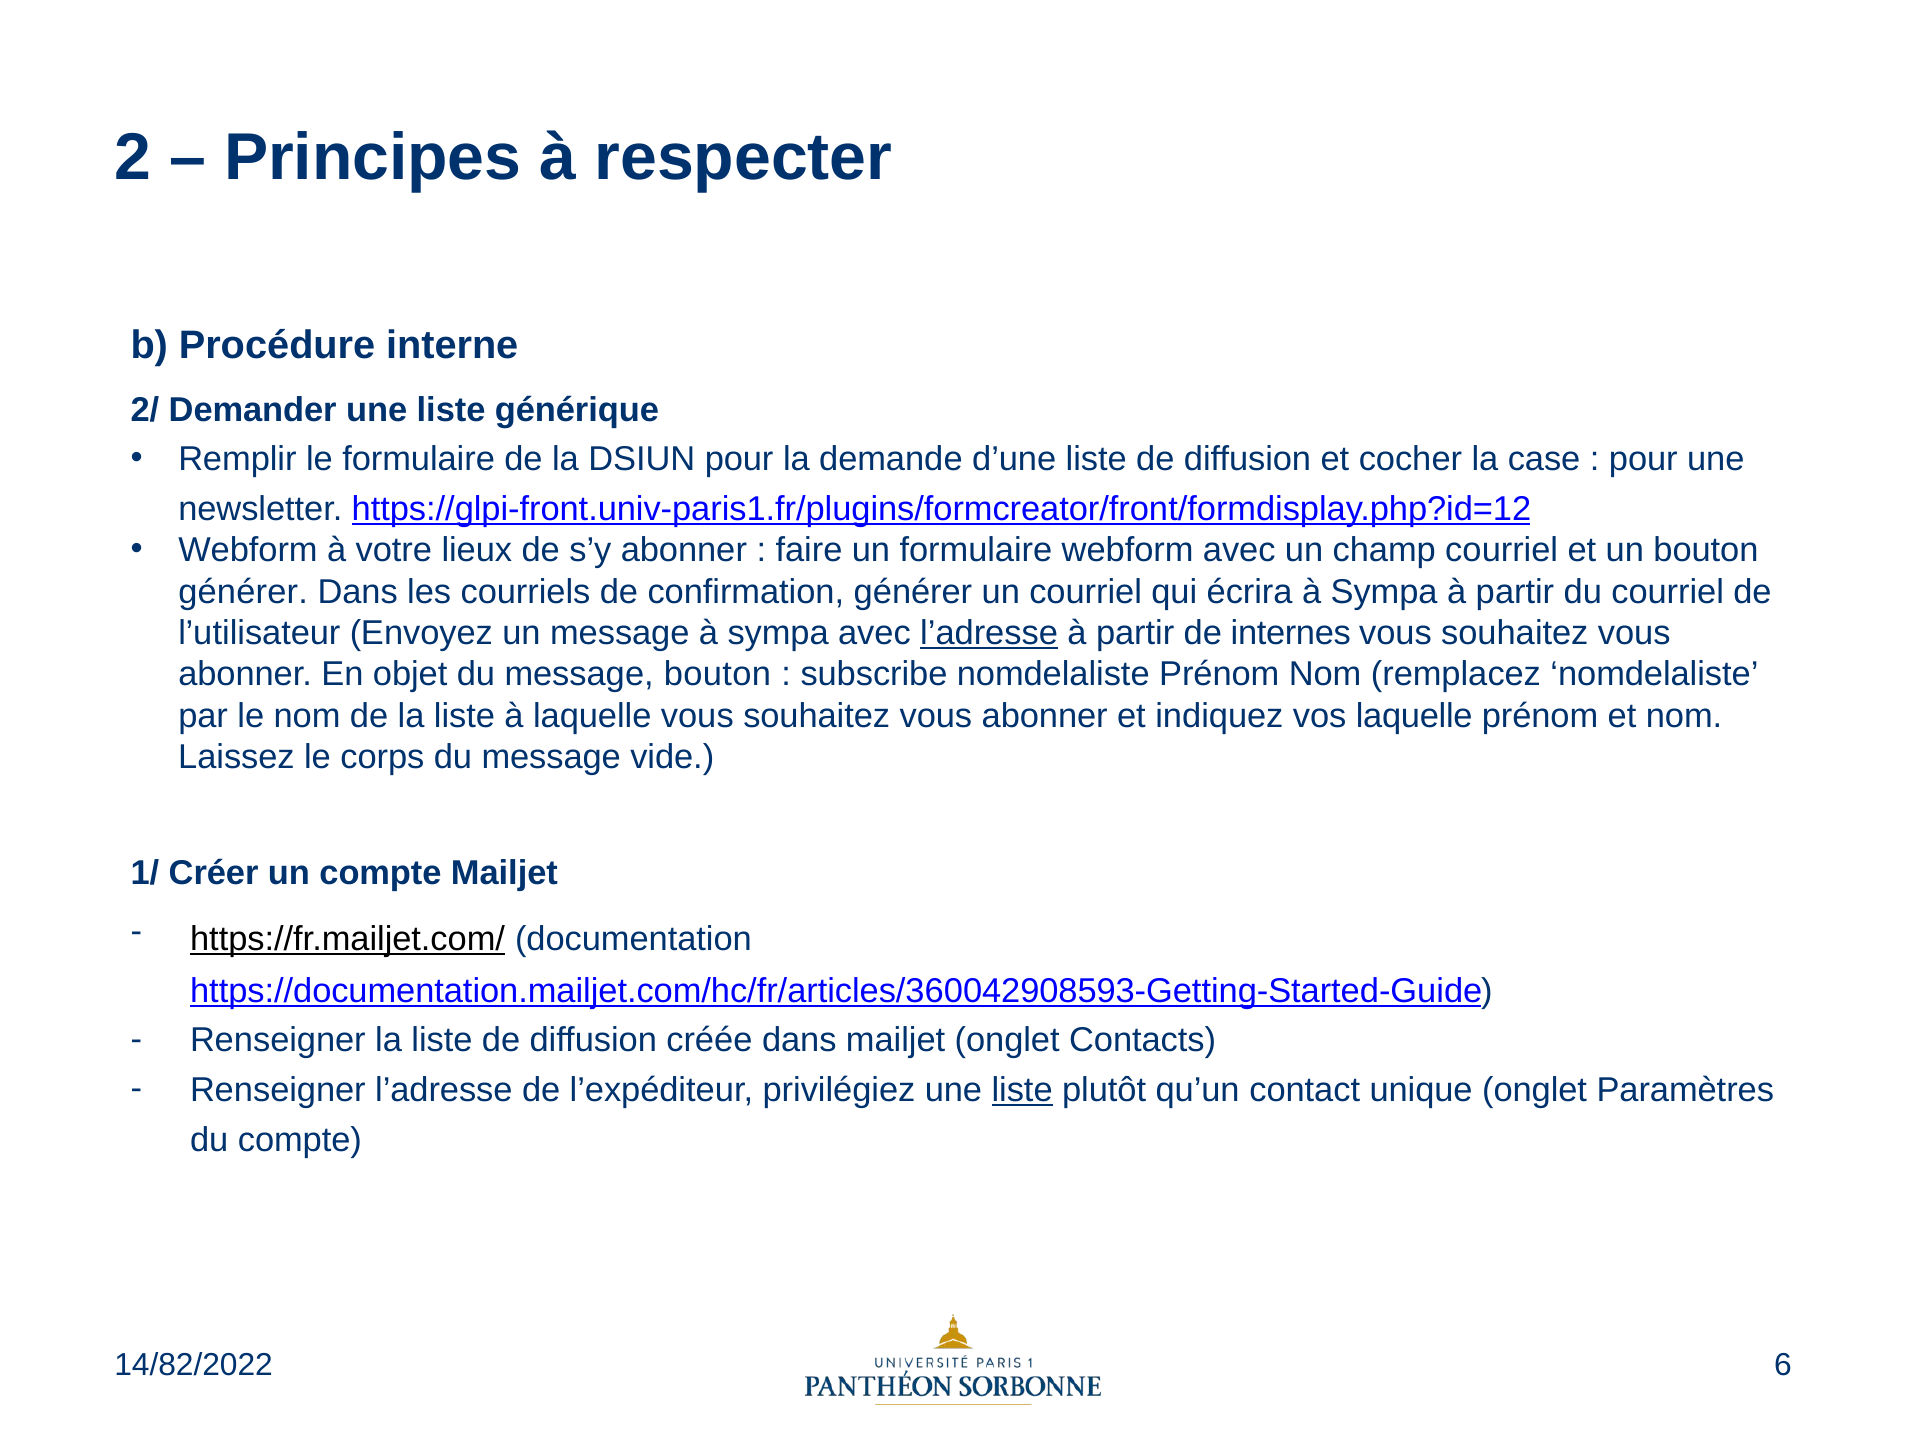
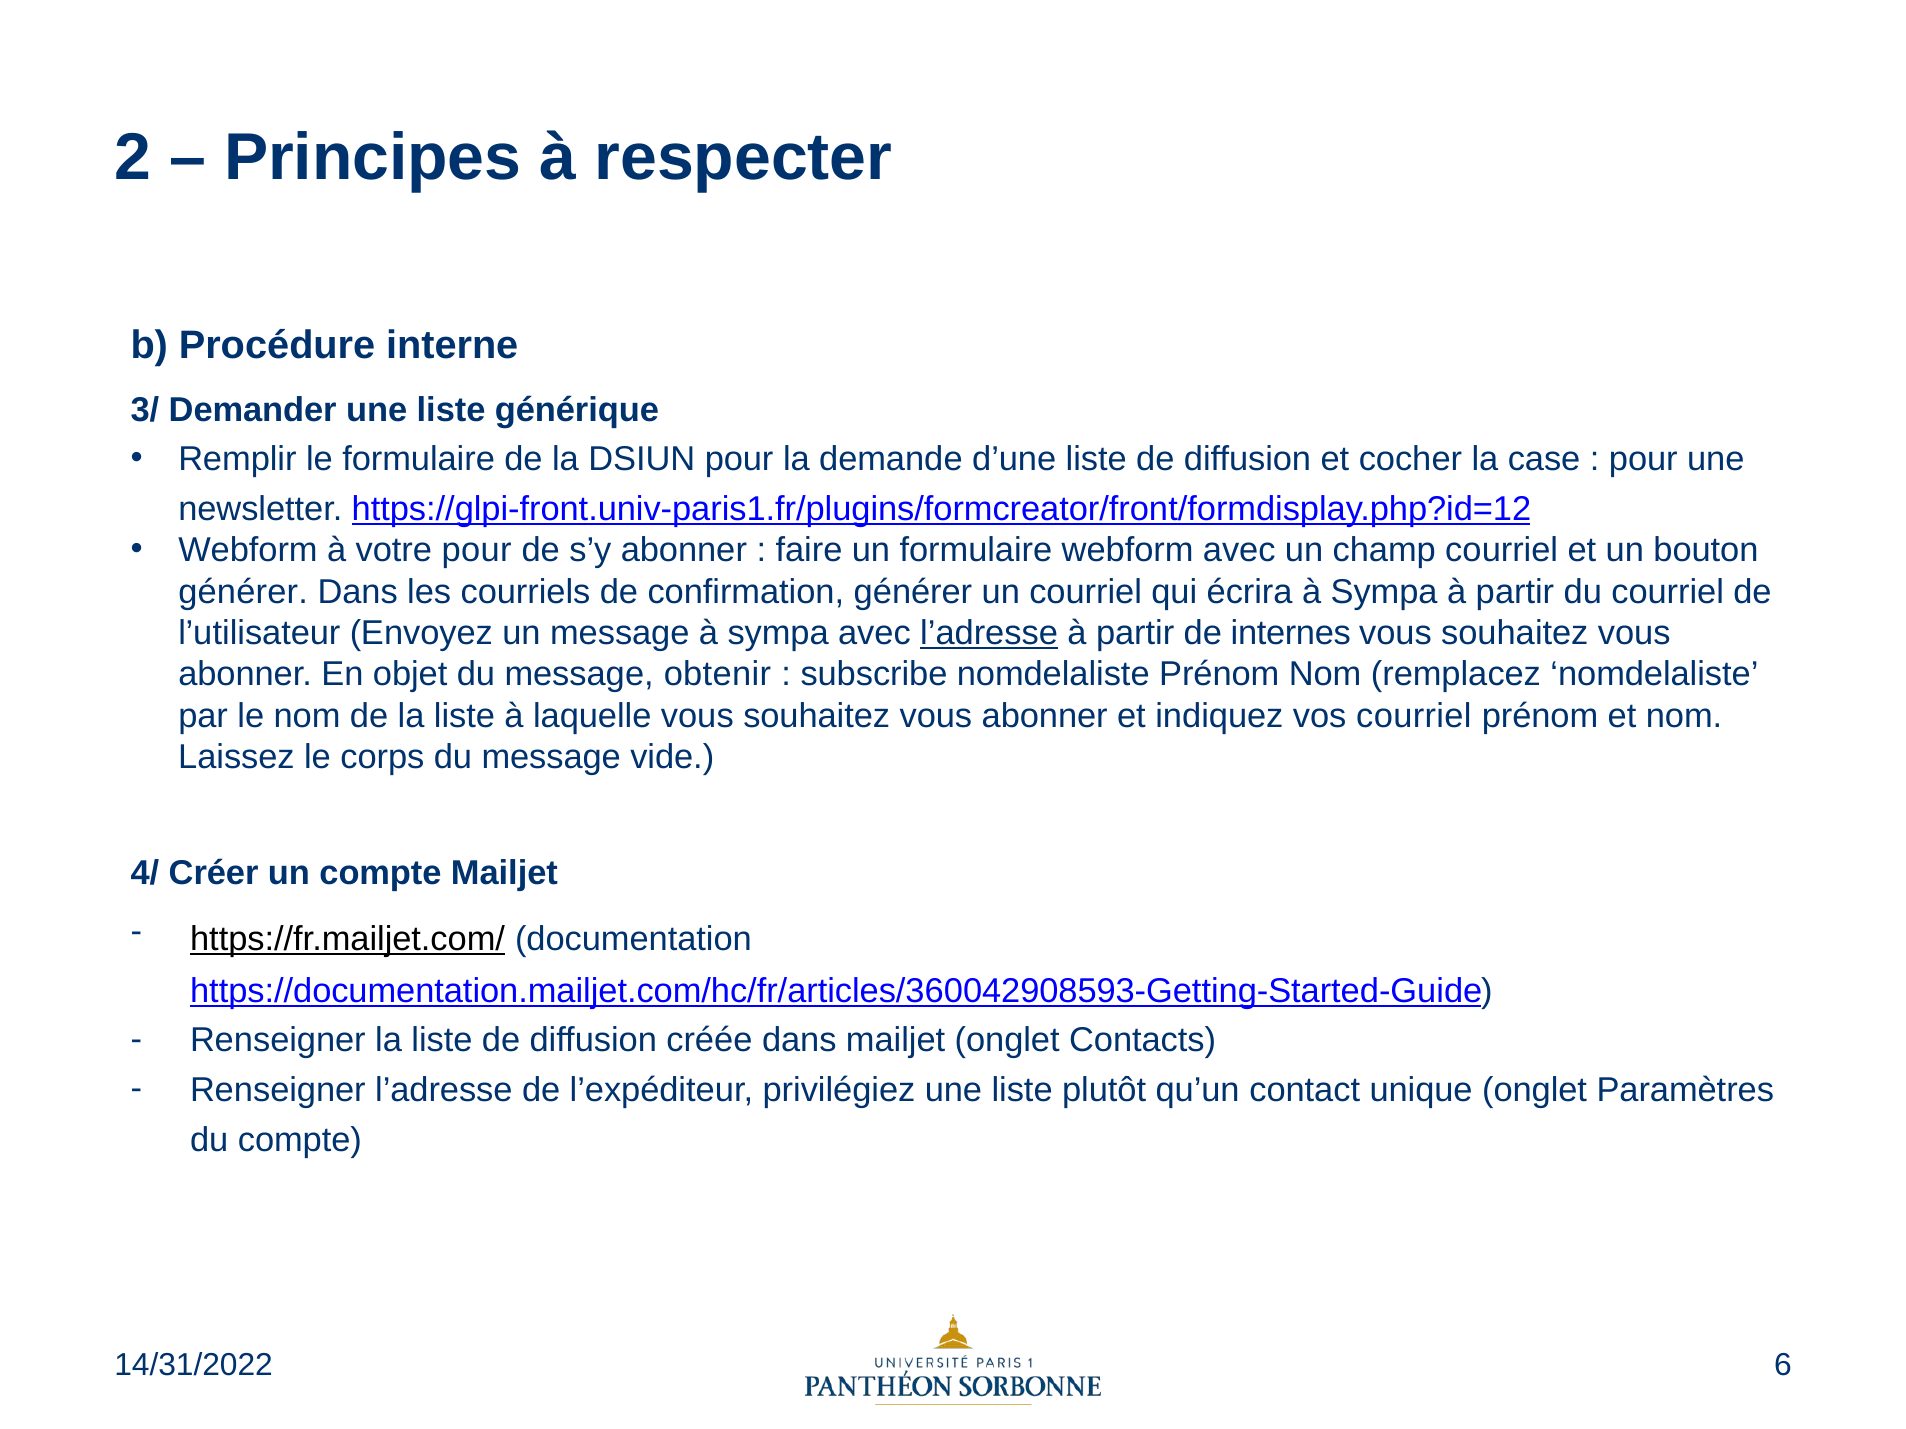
2/: 2/ -> 3/
votre lieux: lieux -> pour
message bouton: bouton -> obtenir
vos laquelle: laquelle -> courriel
1/: 1/ -> 4/
liste at (1022, 1091) underline: present -> none
14/82/2022: 14/82/2022 -> 14/31/2022
